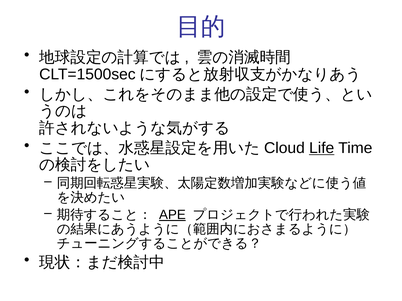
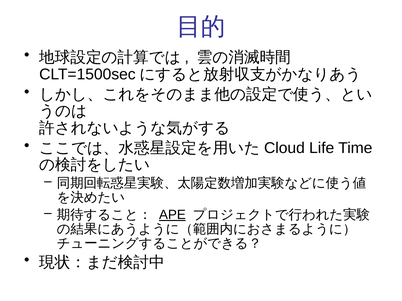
Life underline: present -> none
